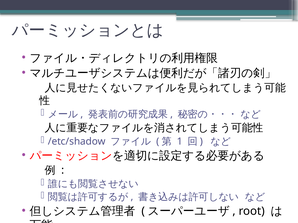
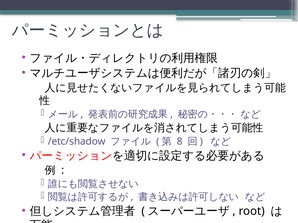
1: 1 -> 8
